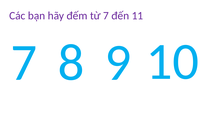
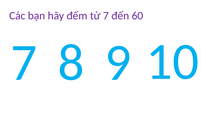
11: 11 -> 60
